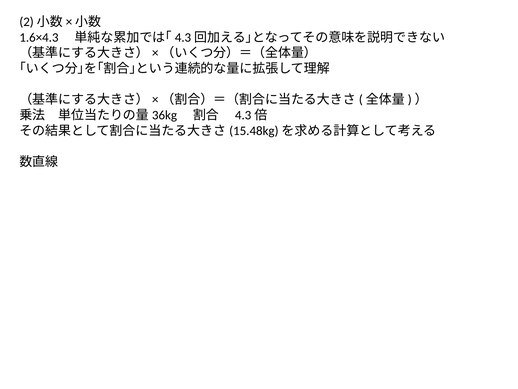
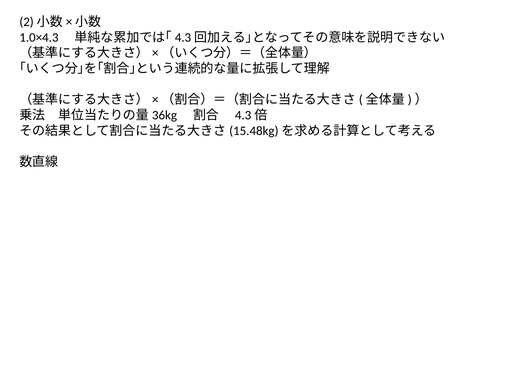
1.6×4.3: 1.6×4.3 -> 1.0×4.3
